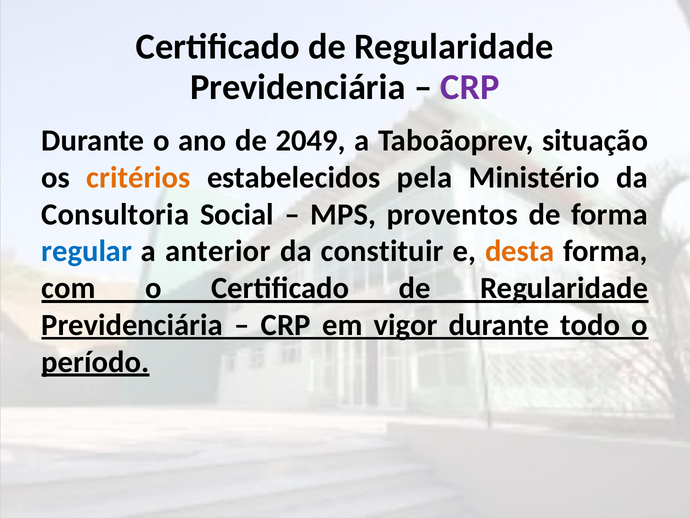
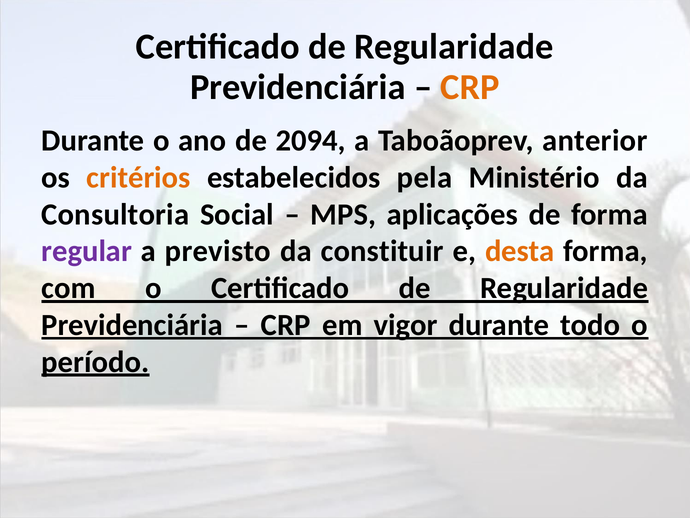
CRP at (470, 87) colour: purple -> orange
2049: 2049 -> 2094
situação: situação -> anterior
proventos: proventos -> aplicações
regular colour: blue -> purple
anterior: anterior -> previsto
